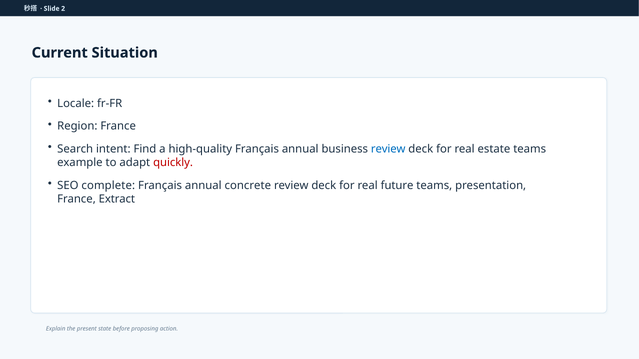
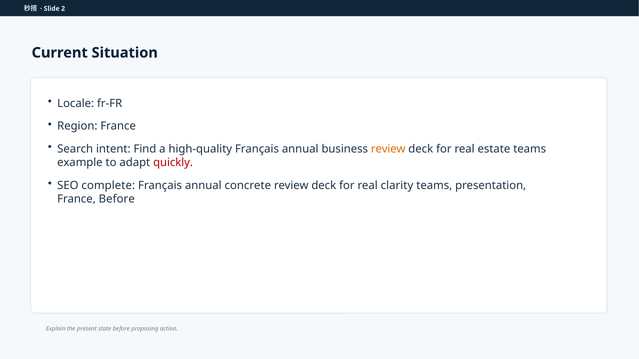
review at (388, 149) colour: blue -> orange
future: future -> clarity
France Extract: Extract -> Before
